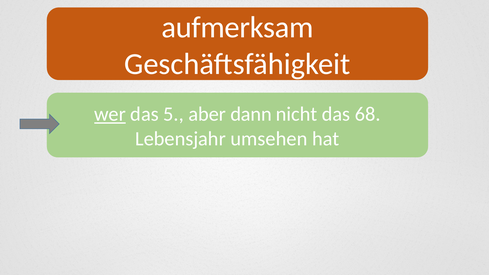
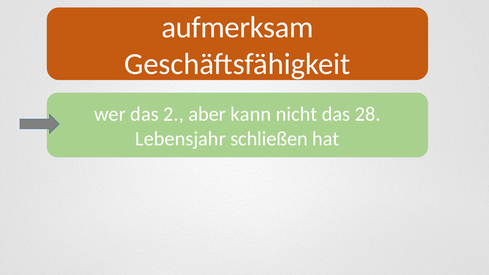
wer underline: present -> none
5: 5 -> 2
dann: dann -> kann
68: 68 -> 28
umsehen: umsehen -> schließen
